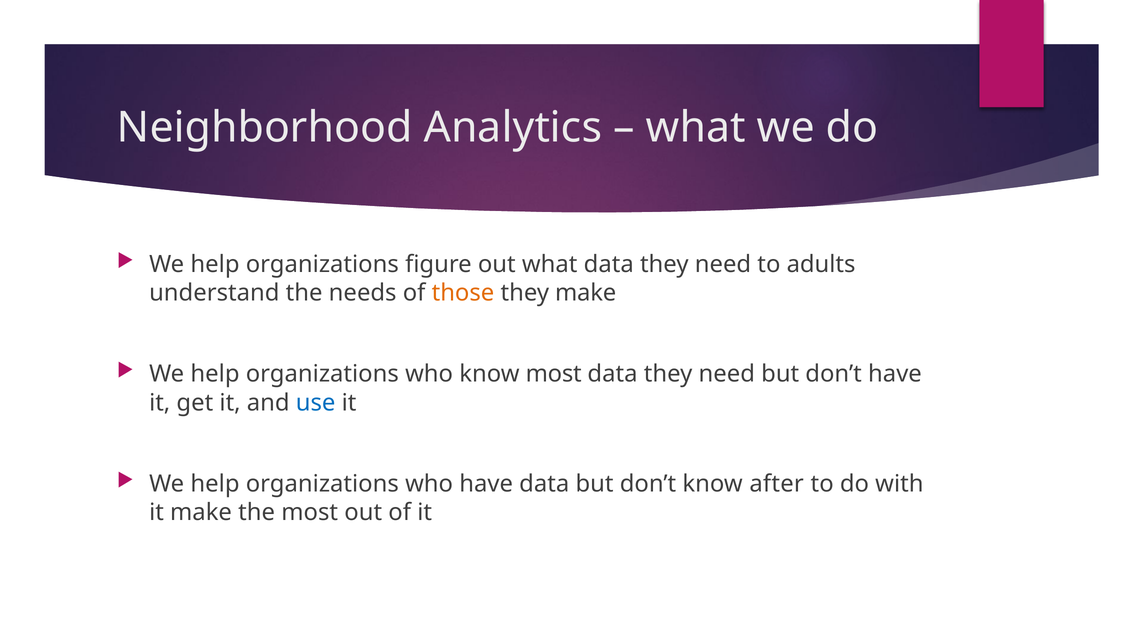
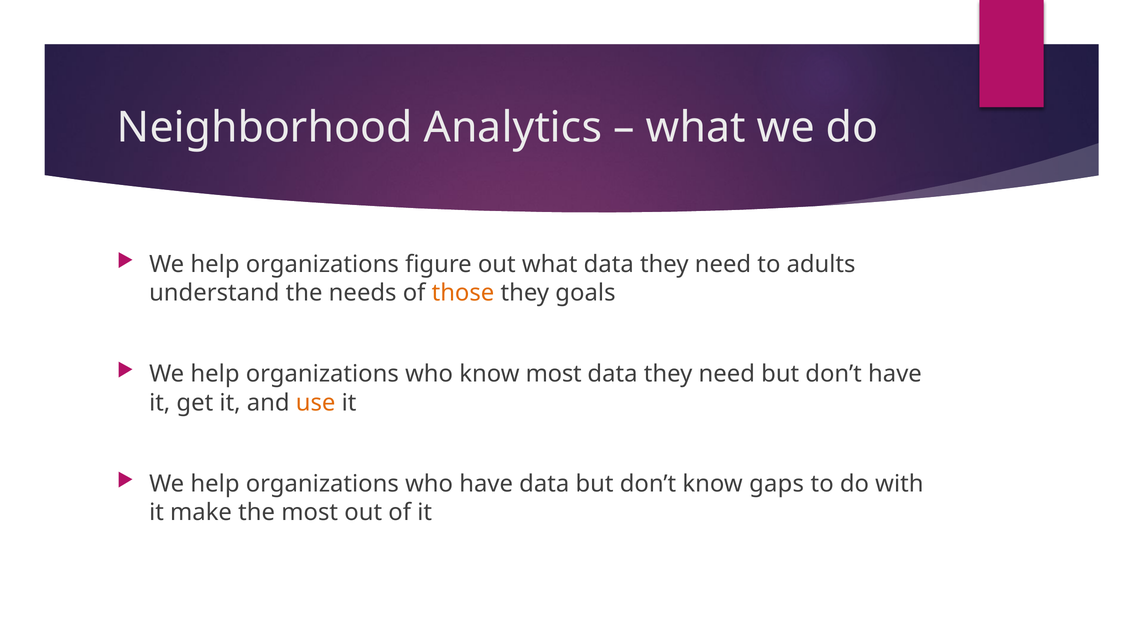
they make: make -> goals
use colour: blue -> orange
after: after -> gaps
